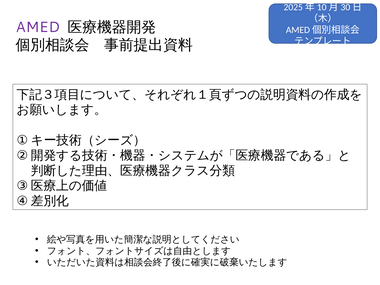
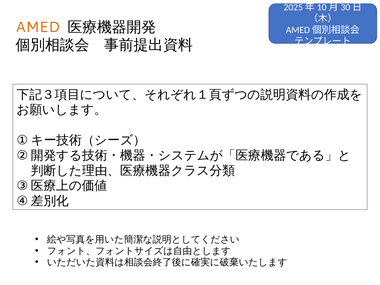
AMED colour: purple -> orange
